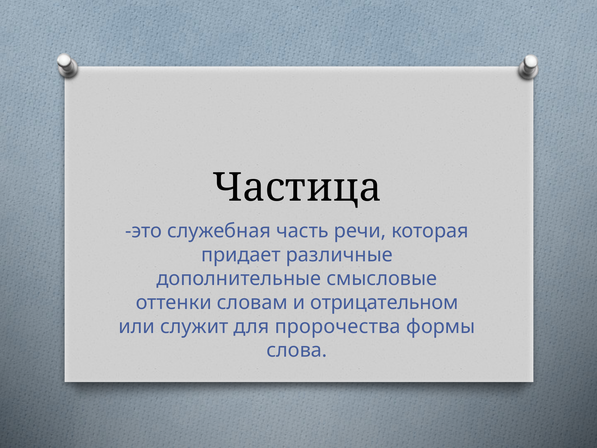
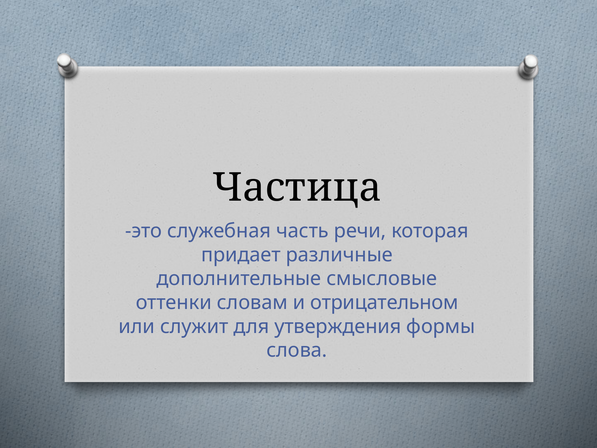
пророчества: пророчества -> утверждения
